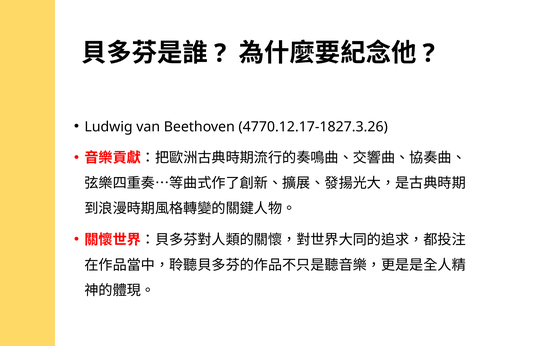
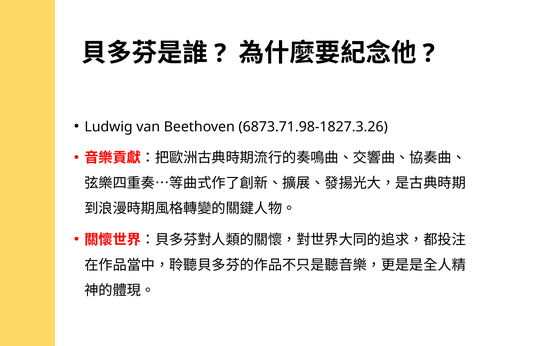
4770.12.17-1827.3.26: 4770.12.17-1827.3.26 -> 6873.71.98-1827.3.26
